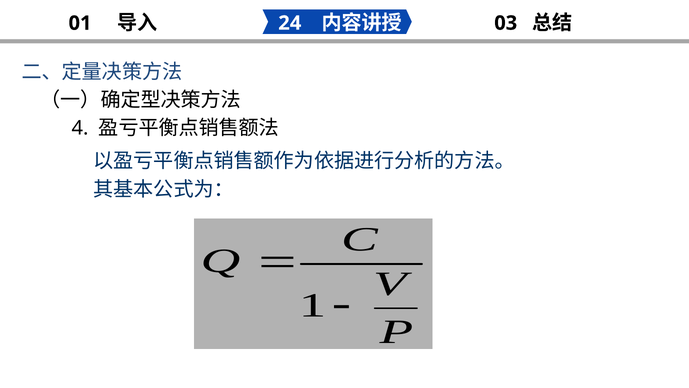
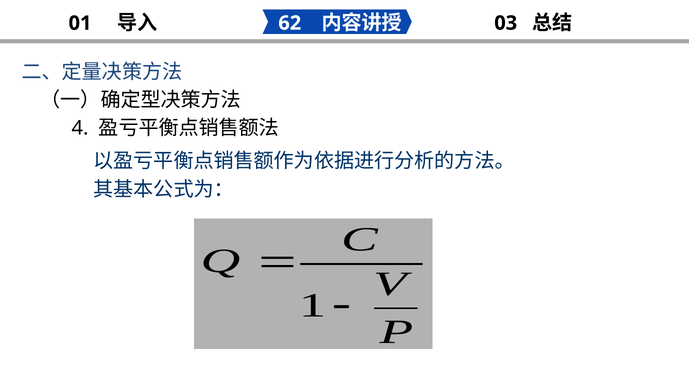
24: 24 -> 62
